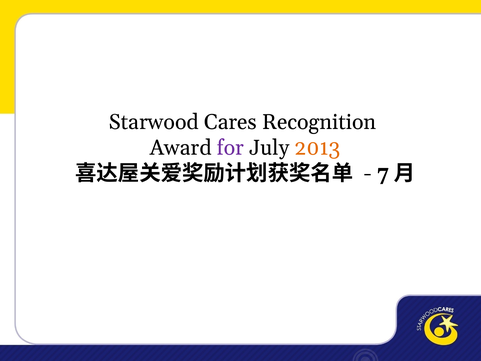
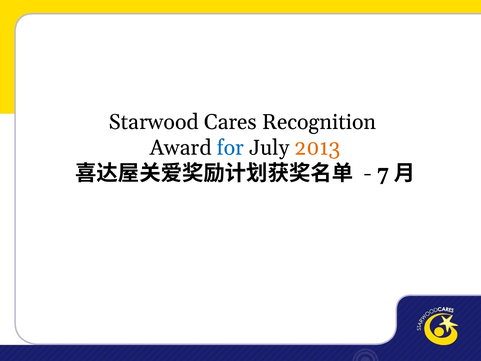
for colour: purple -> blue
